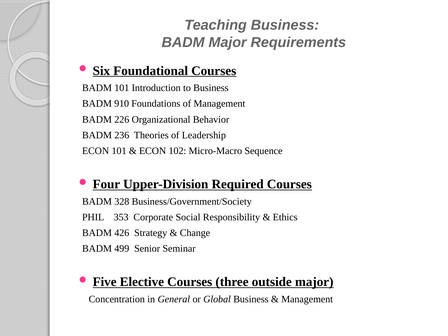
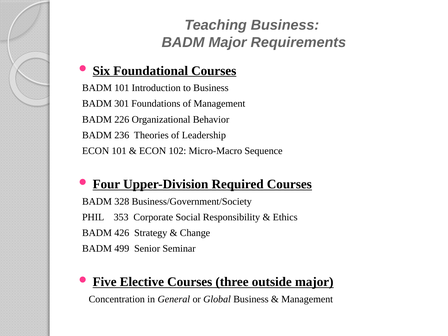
910: 910 -> 301
